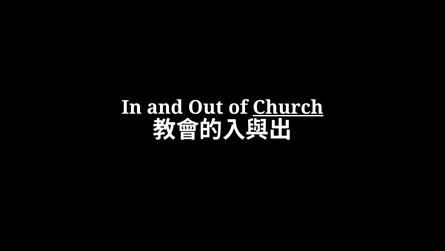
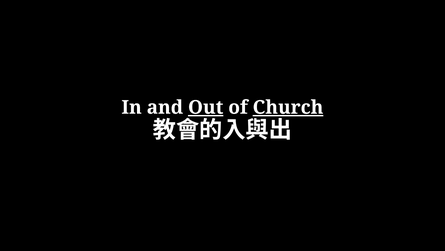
Out underline: none -> present
